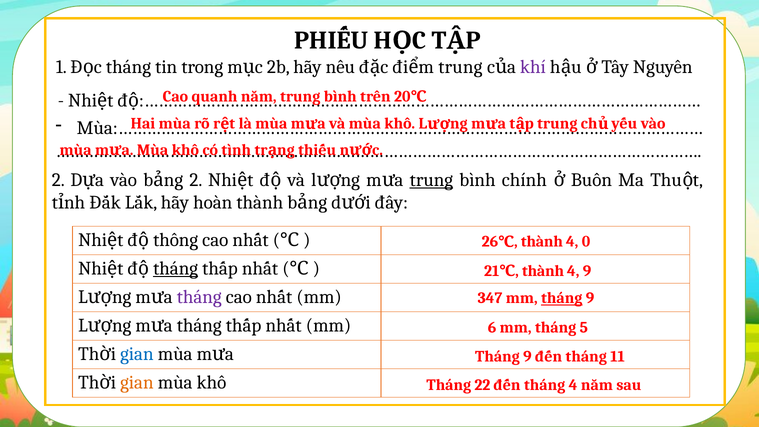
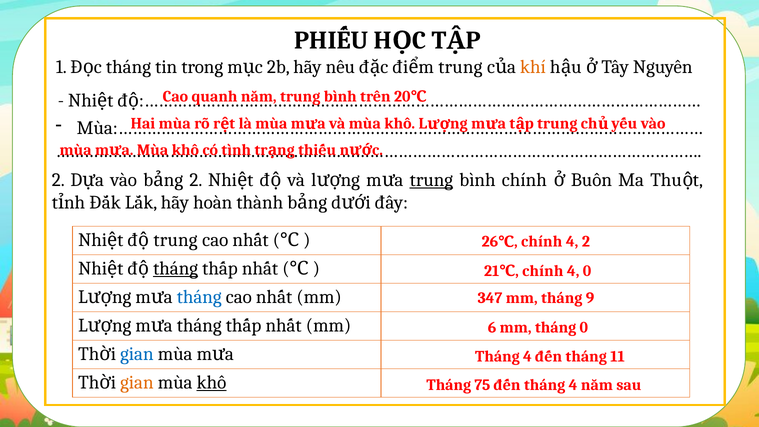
khí colour: purple -> orange
thông at (176, 240): thông -> trung
thành at (542, 242): thành -> chính
4 0: 0 -> 2
thành at (543, 271): thành -> chính
4 9: 9 -> 0
tháng at (199, 297) colour: purple -> blue
tháng at (562, 298) underline: present -> none
tháng 5: 5 -> 0
9 at (527, 357): 9 -> 4
khô at (211, 382) underline: none -> present
22: 22 -> 75
